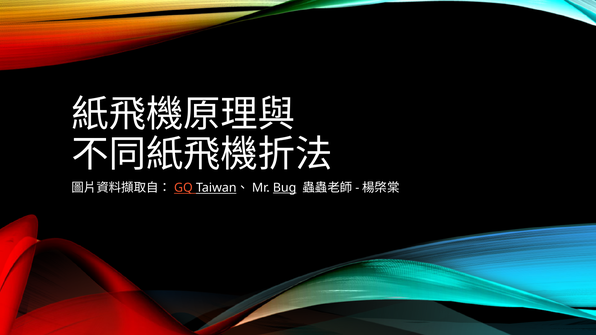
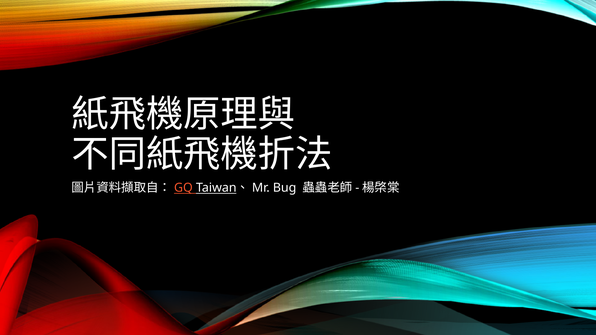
Bug underline: present -> none
